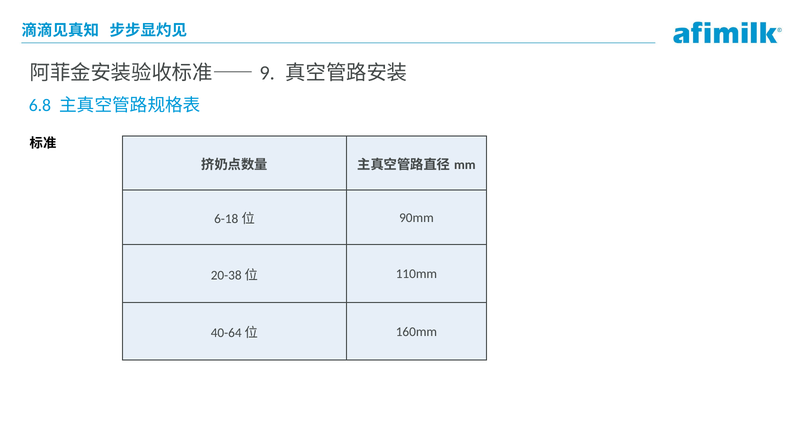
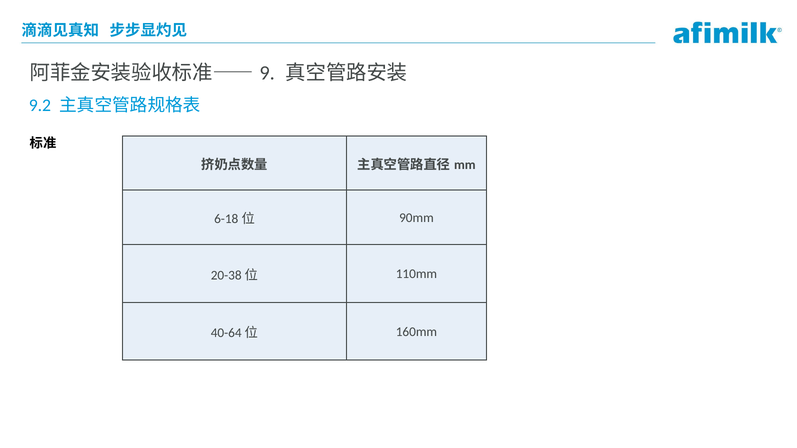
6.8: 6.8 -> 9.2
